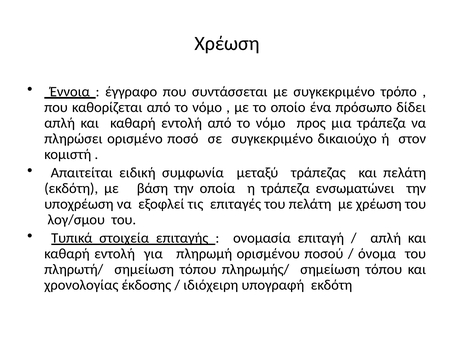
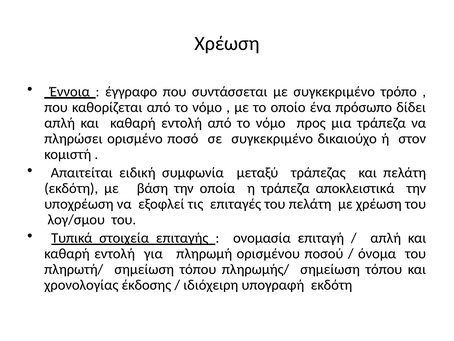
ενσωματώνει: ενσωματώνει -> αποκλειστικά
